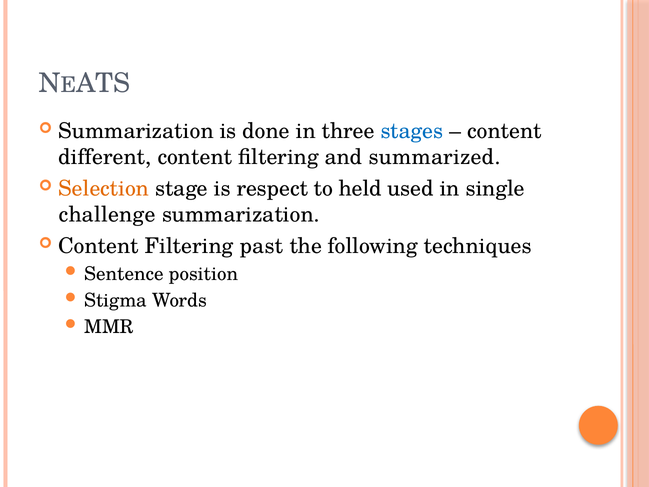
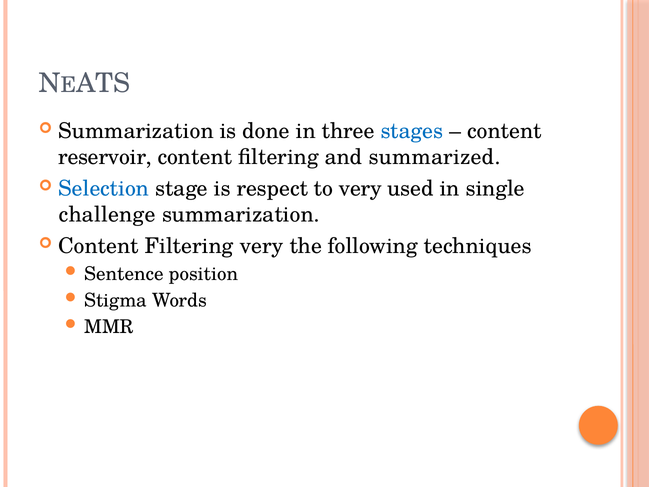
different: different -> reservoir
Selection colour: orange -> blue
to held: held -> very
Filtering past: past -> very
